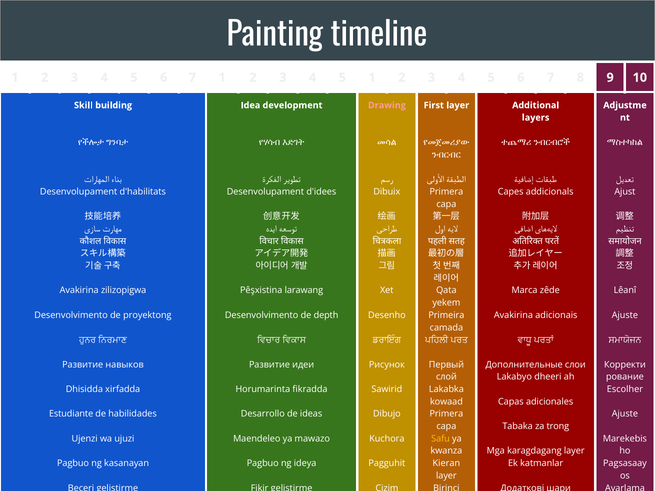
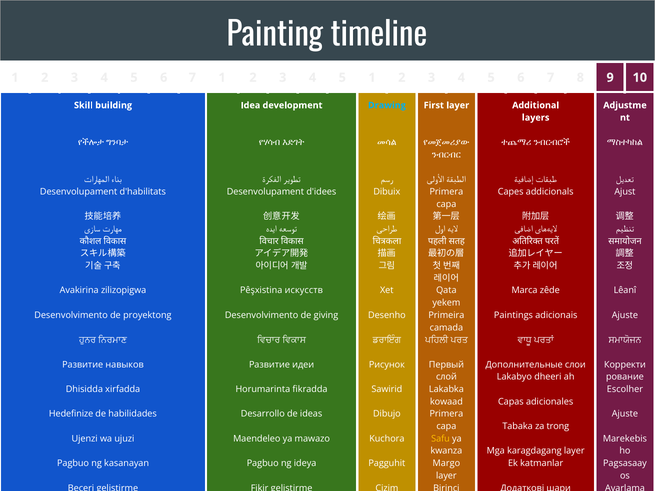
Drawing colour: pink -> light blue
larawang: larawang -> искусств
depth: depth -> giving
Avakirina at (513, 315): Avakirina -> Paintings
Estudiante: Estudiante -> Hedefinize
Kieran: Kieran -> Margo
